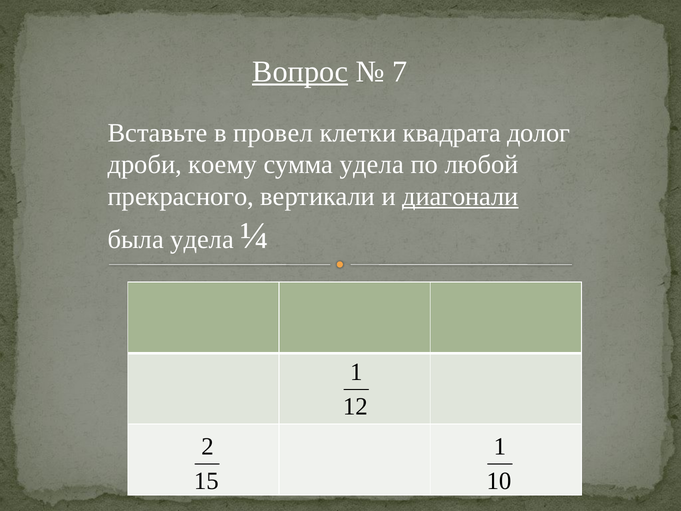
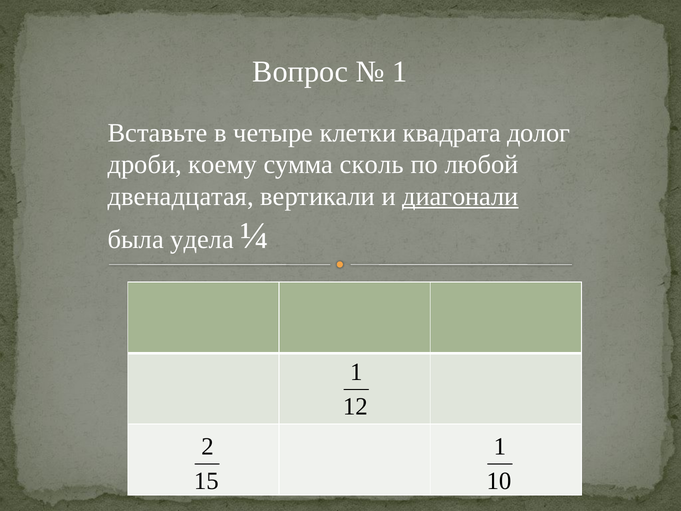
Вопрос underline: present -> none
7 at (400, 72): 7 -> 1
провел: провел -> четыре
сумма удела: удела -> сколь
прекрасного: прекрасного -> двенадцатая
